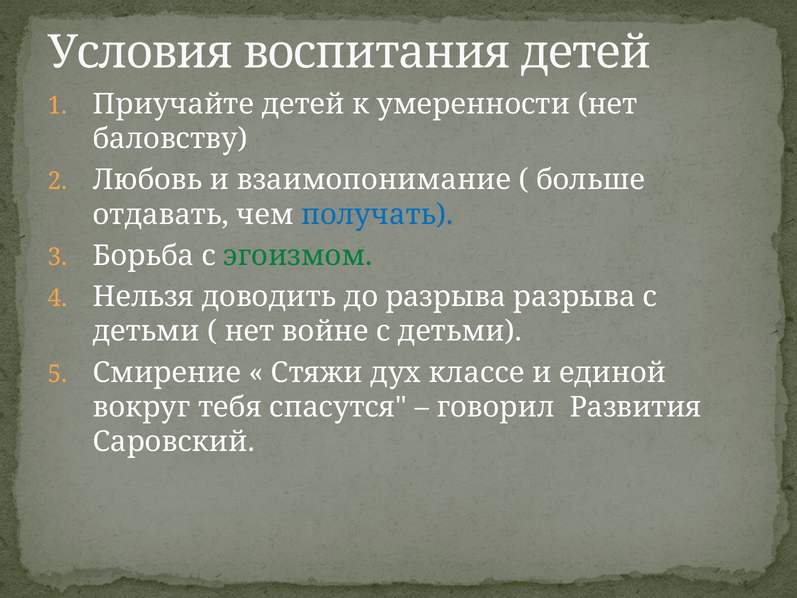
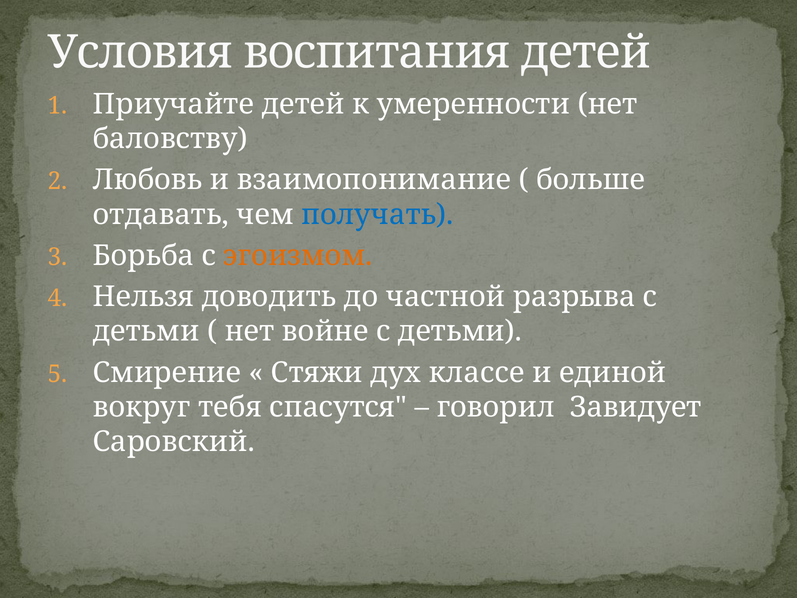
эгоизмом colour: green -> orange
до разрыва: разрыва -> частной
Развития: Развития -> Завидует
